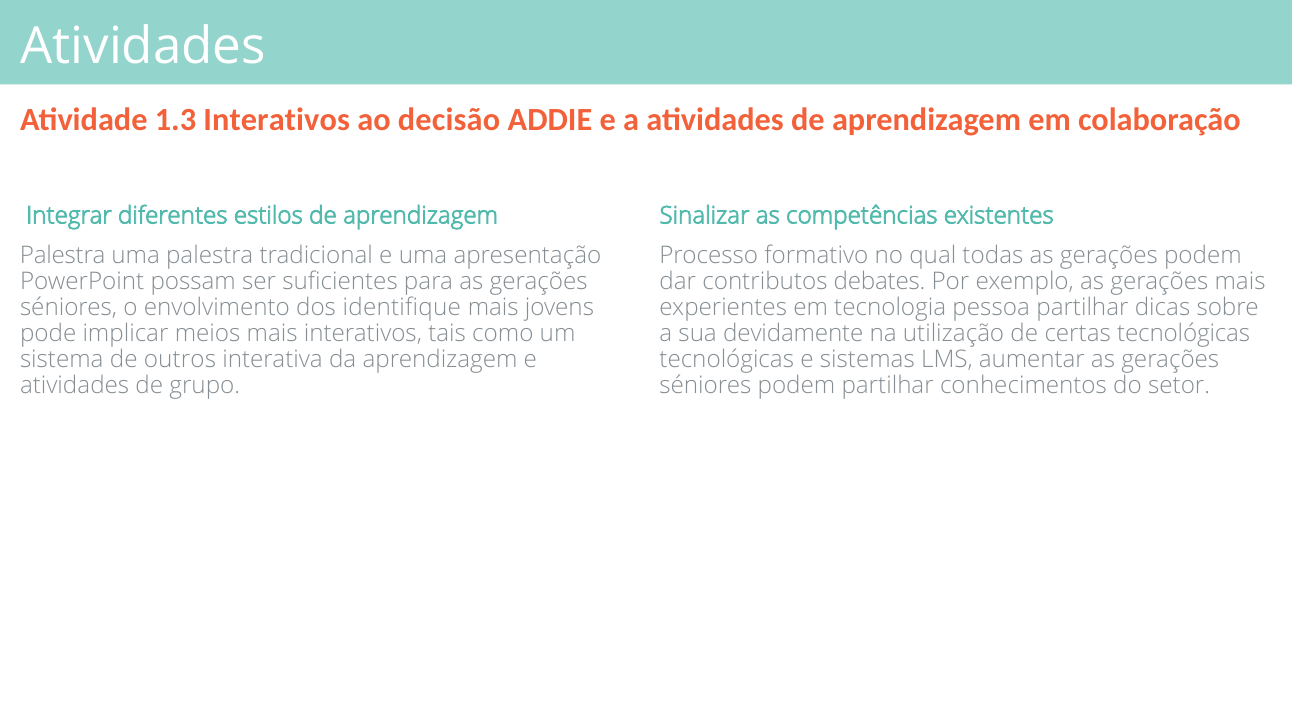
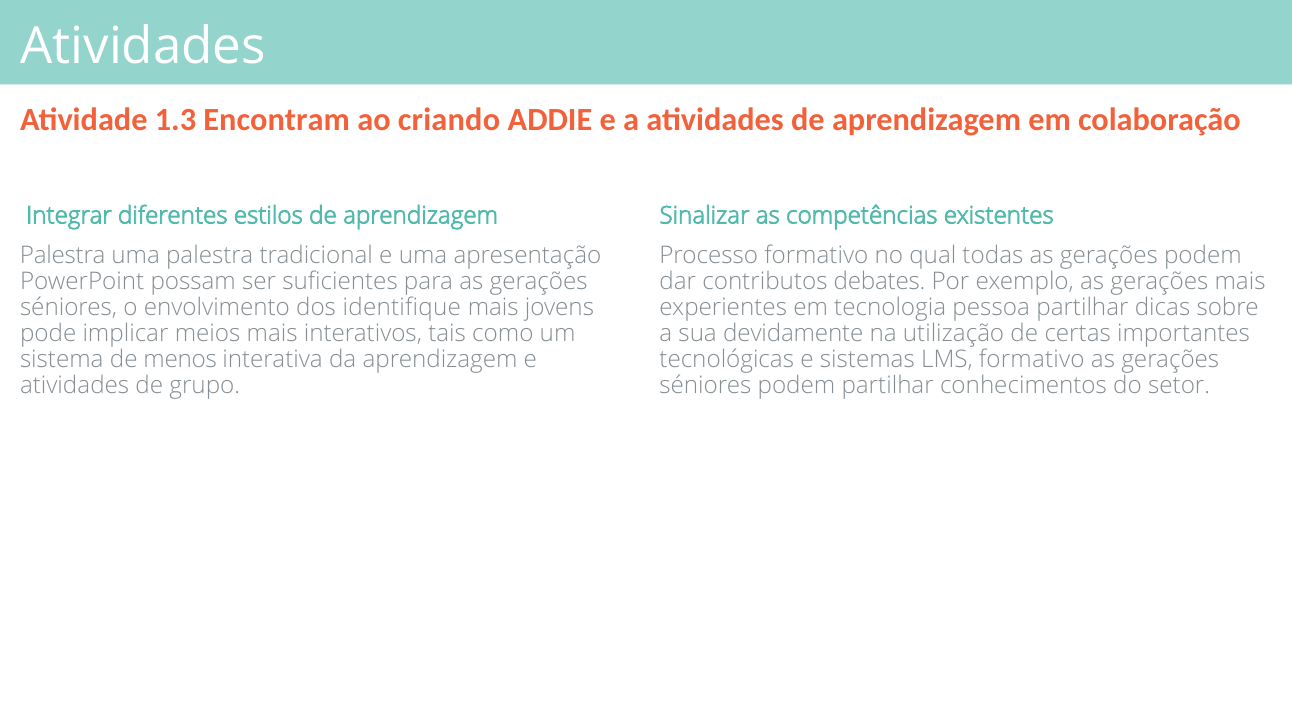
1.3 Interativos: Interativos -> Encontram
decisão: decisão -> criando
certas tecnológicas: tecnológicas -> importantes
outros: outros -> menos
LMS aumentar: aumentar -> formativo
